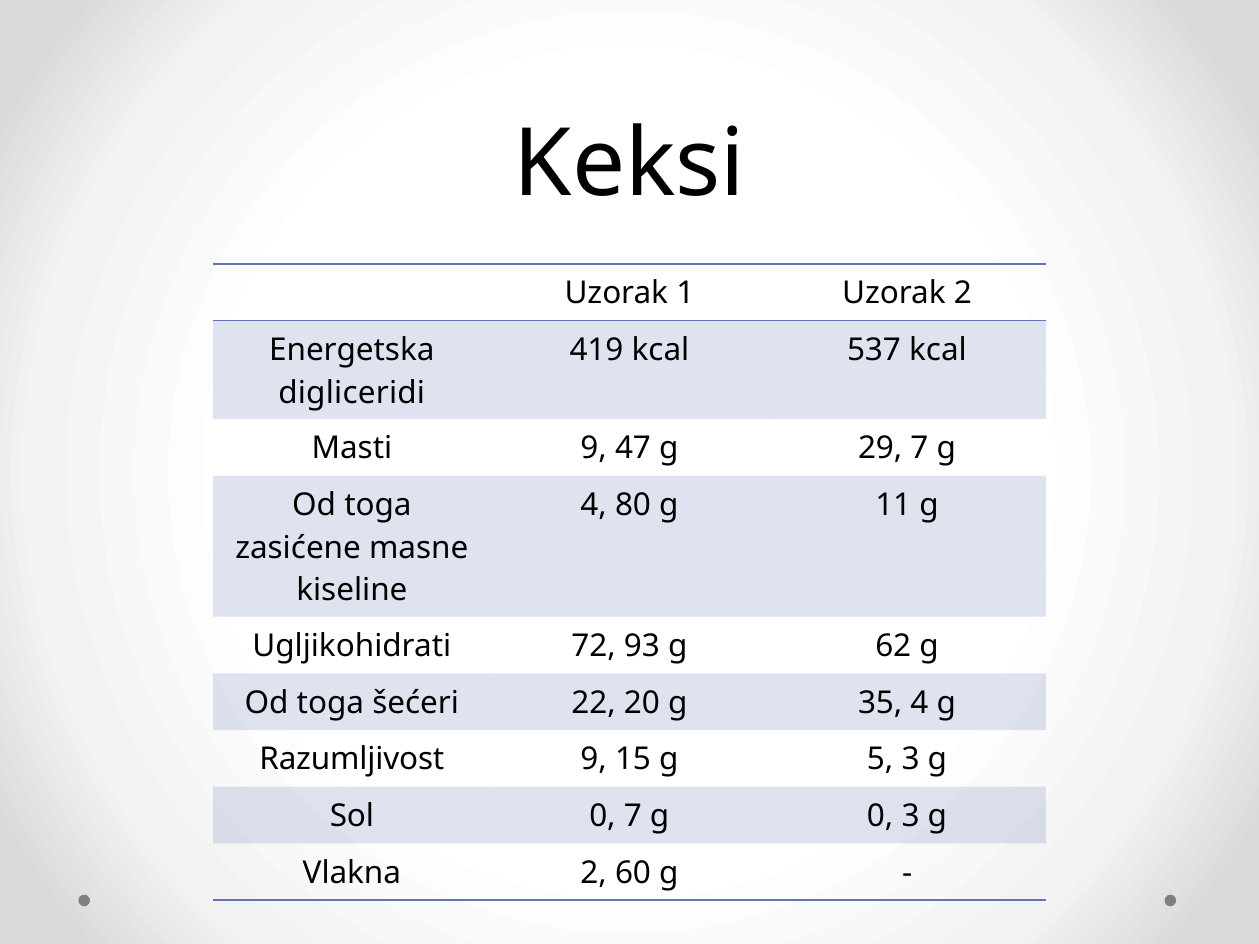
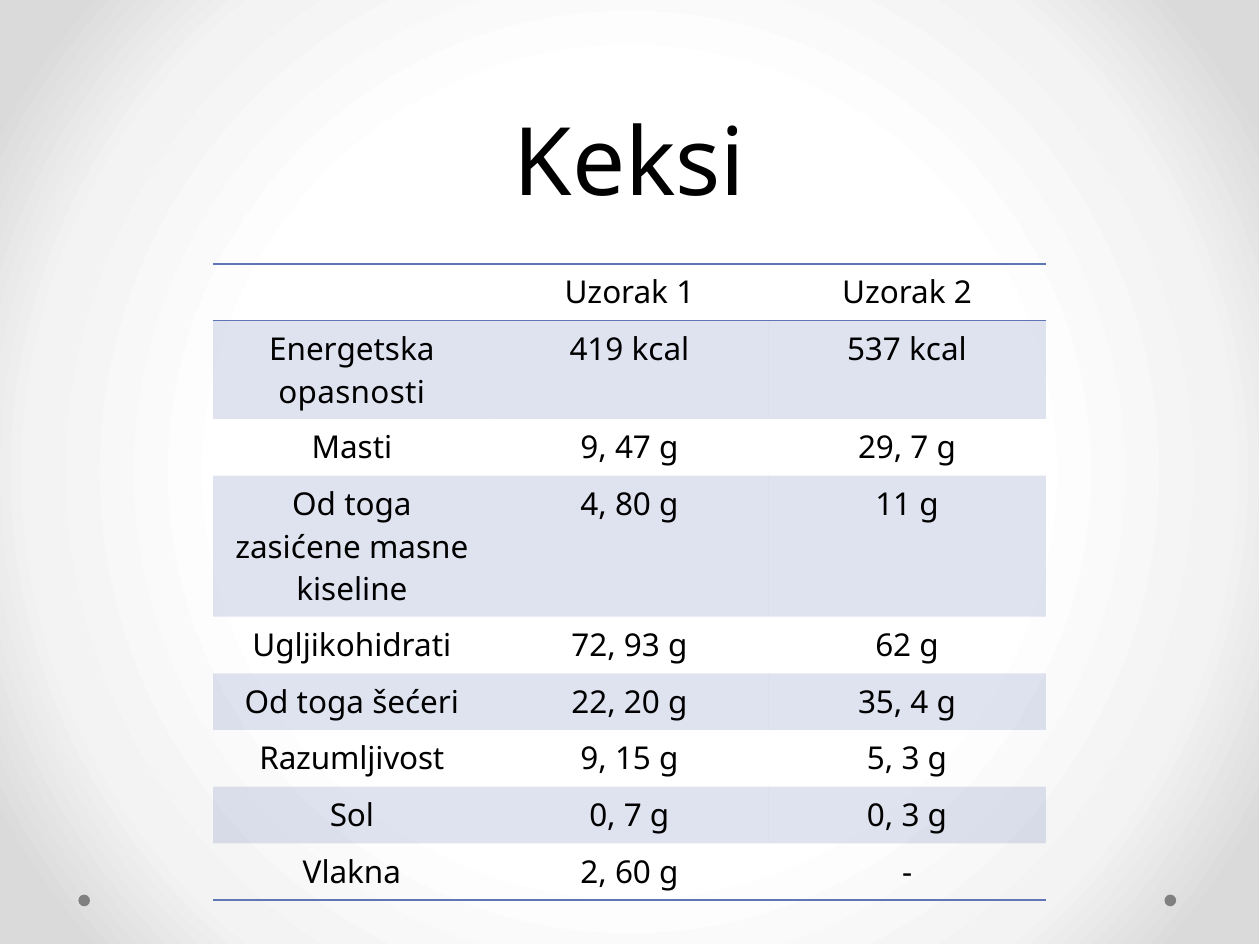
digliceridi: digliceridi -> opasnosti
